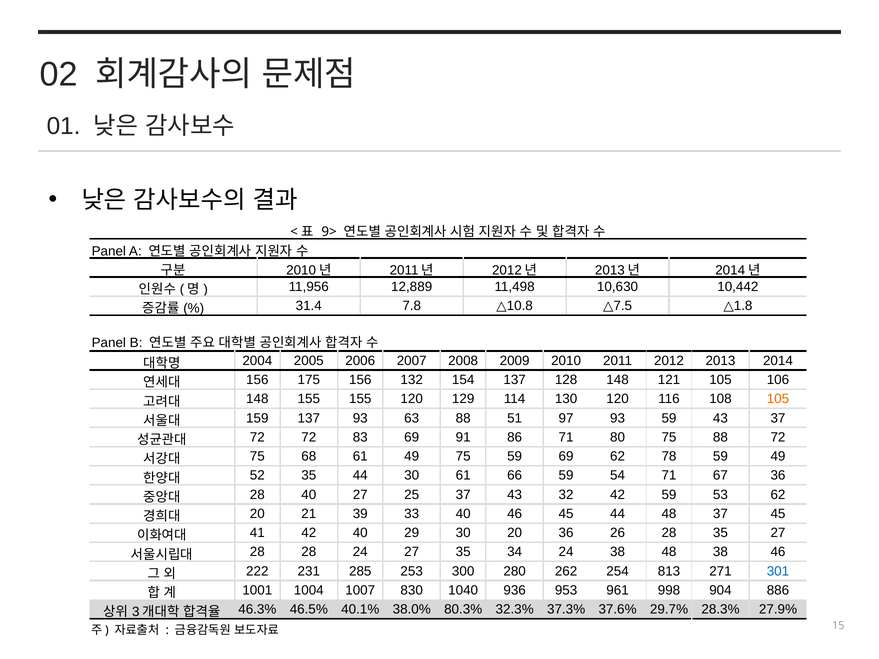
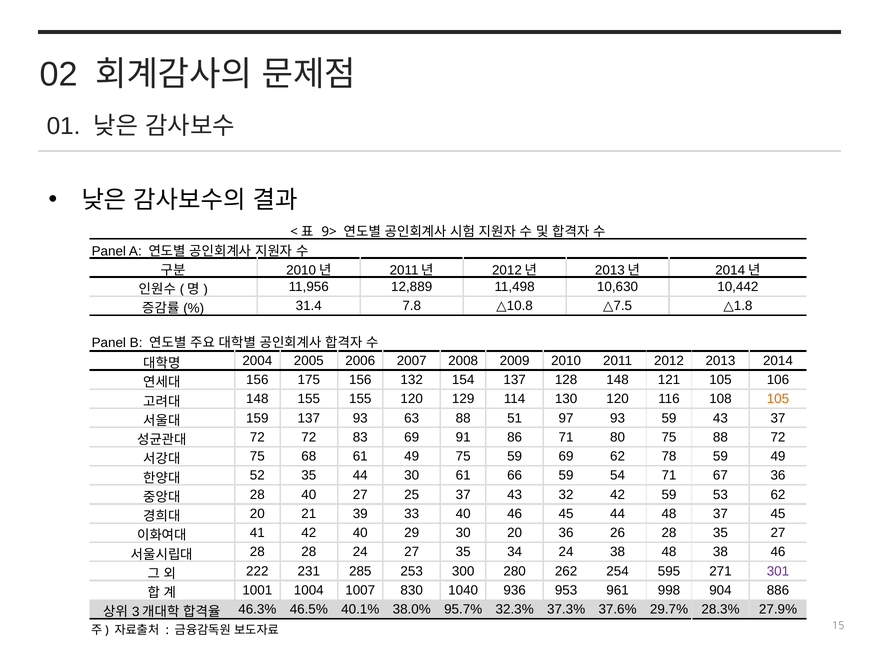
813: 813 -> 595
301 colour: blue -> purple
80.3%: 80.3% -> 95.7%
